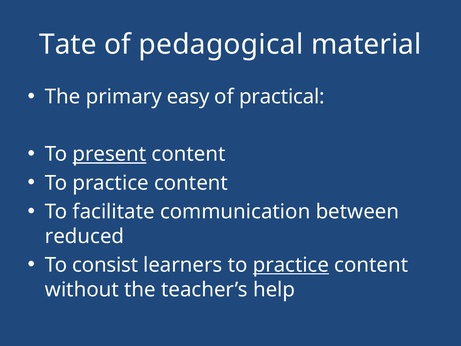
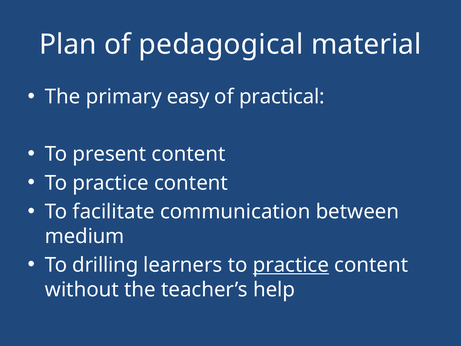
Tate: Tate -> Plan
present underline: present -> none
reduced: reduced -> medium
consist: consist -> drilling
